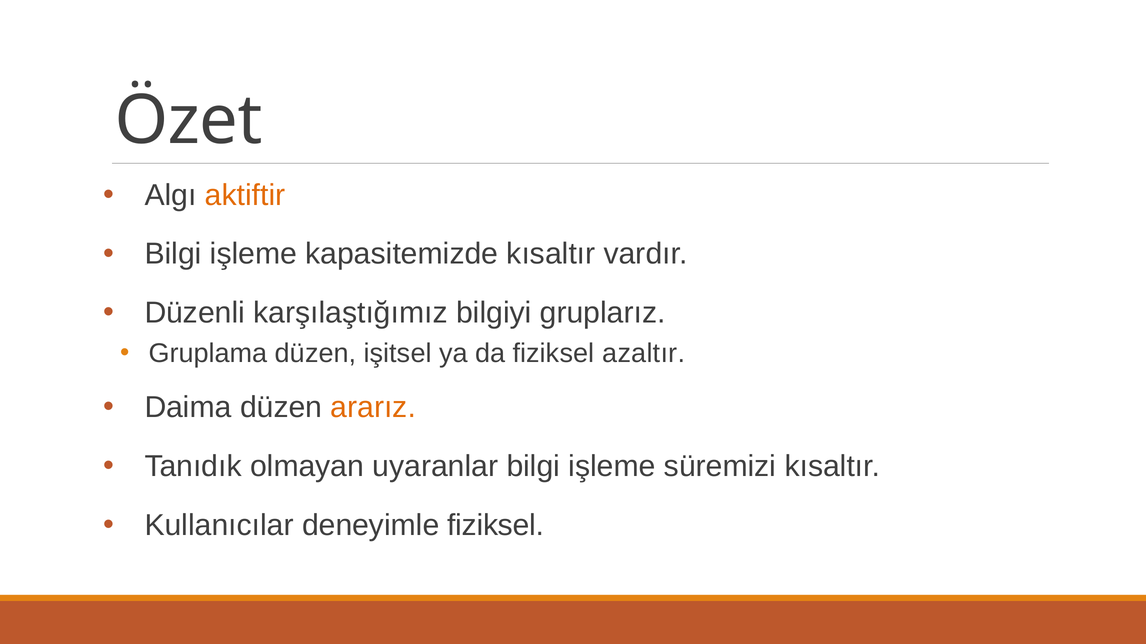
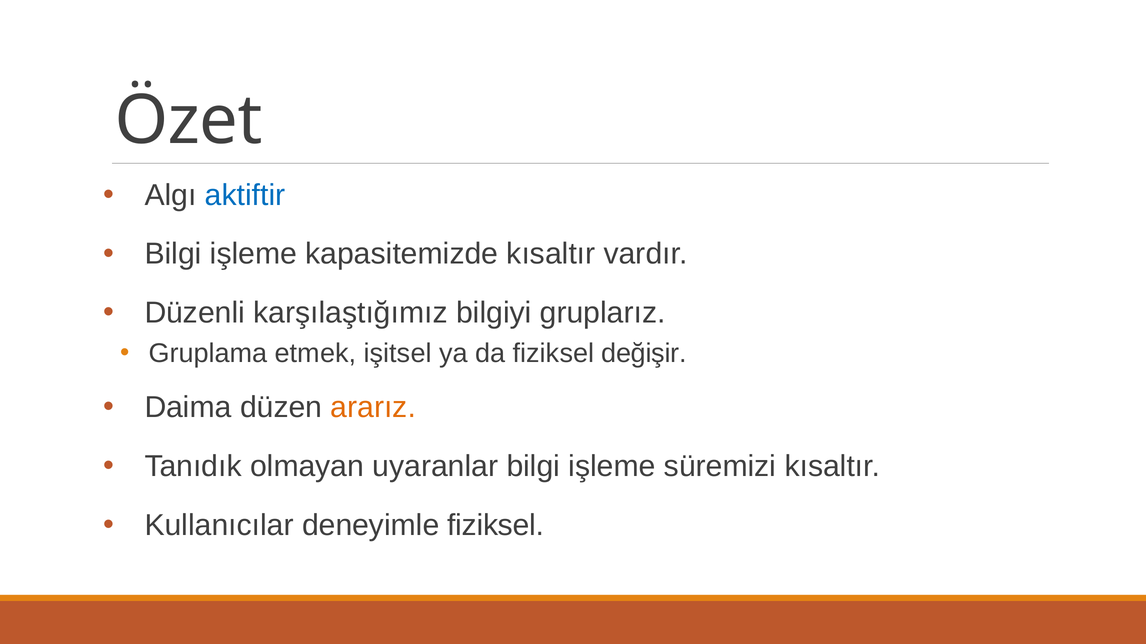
aktiftir colour: orange -> blue
Gruplama düzen: düzen -> etmek
azaltır: azaltır -> değişir
